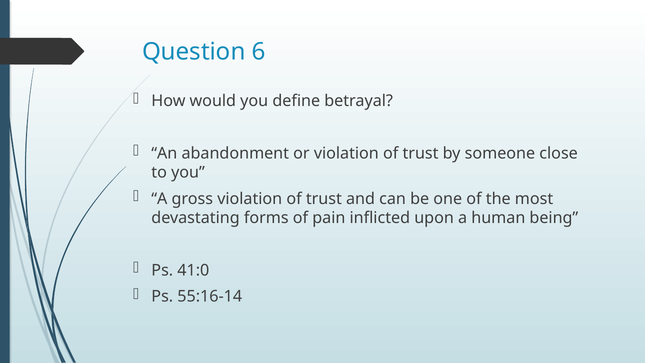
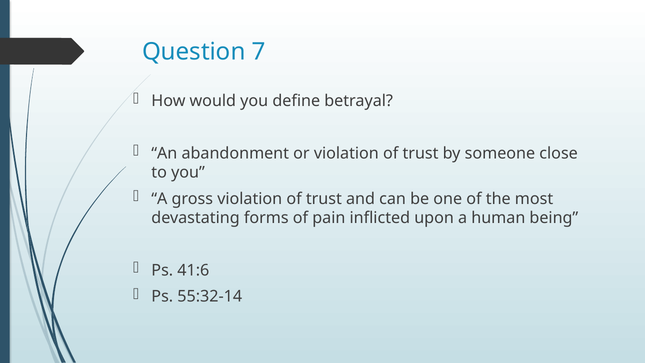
6: 6 -> 7
41:0: 41:0 -> 41:6
55:16-14: 55:16-14 -> 55:32-14
